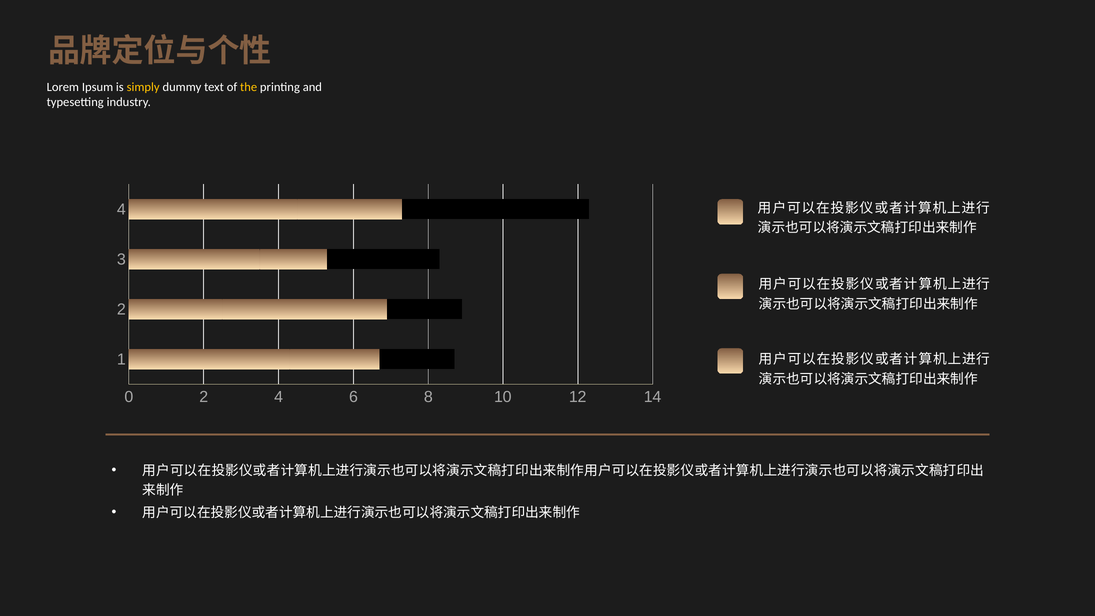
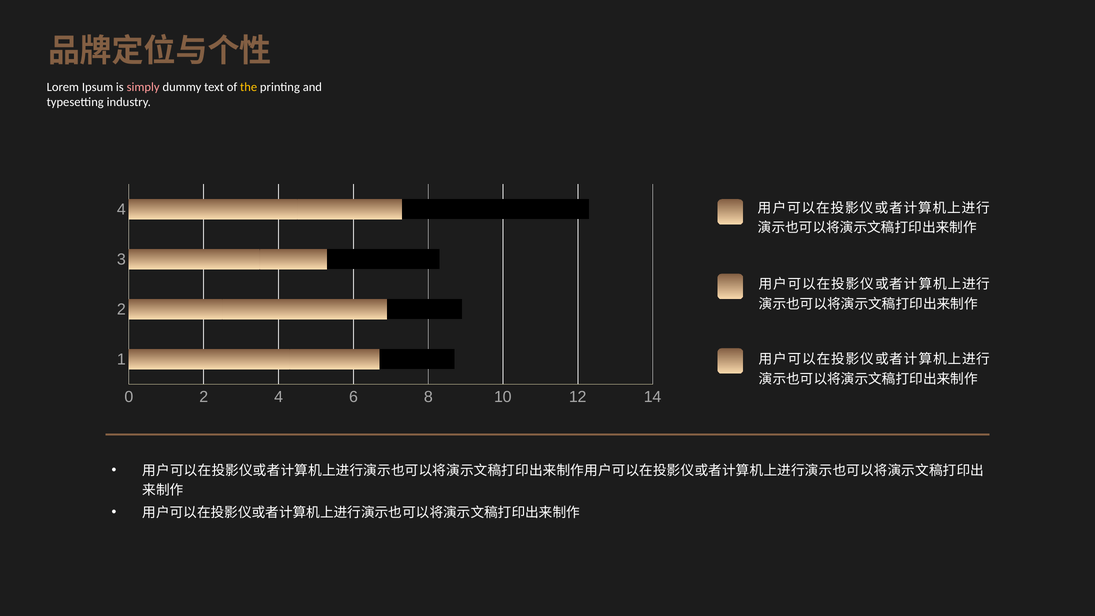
simply colour: yellow -> pink
